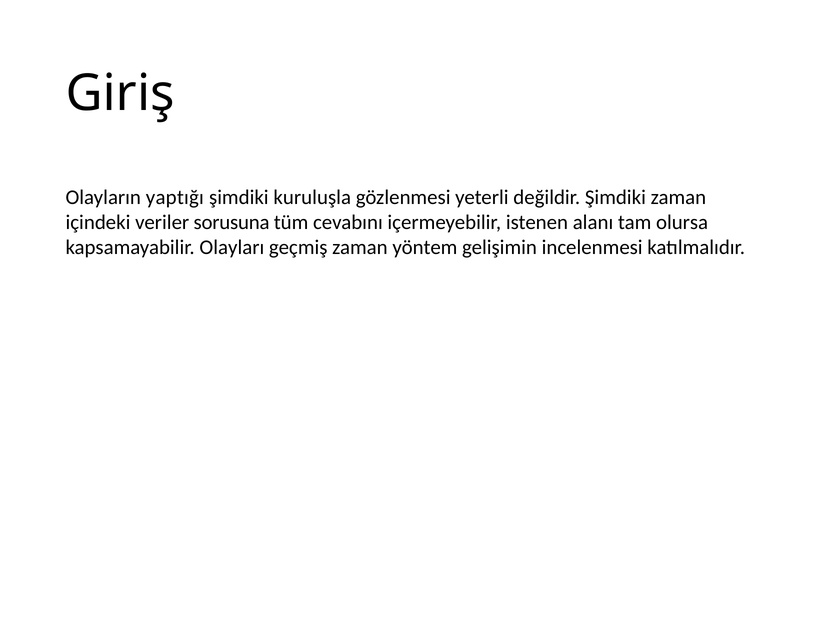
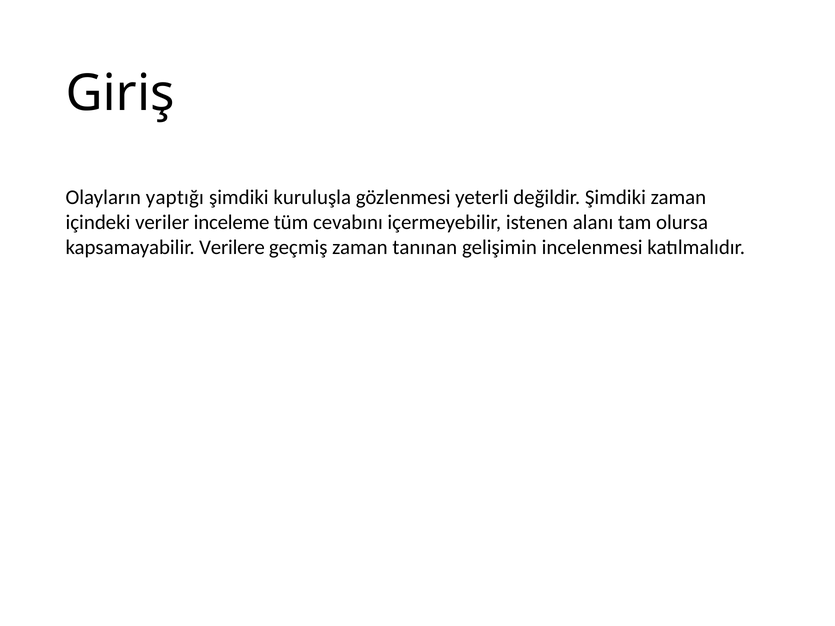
sorusuna: sorusuna -> inceleme
Olayları: Olayları -> Verilere
yöntem: yöntem -> tanınan
